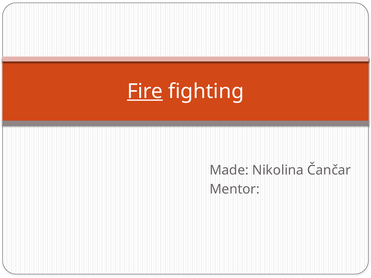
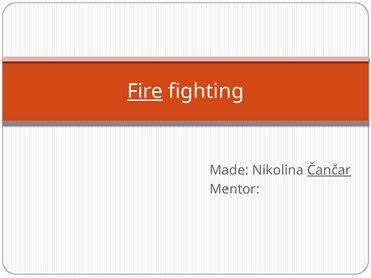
Čančar underline: none -> present
